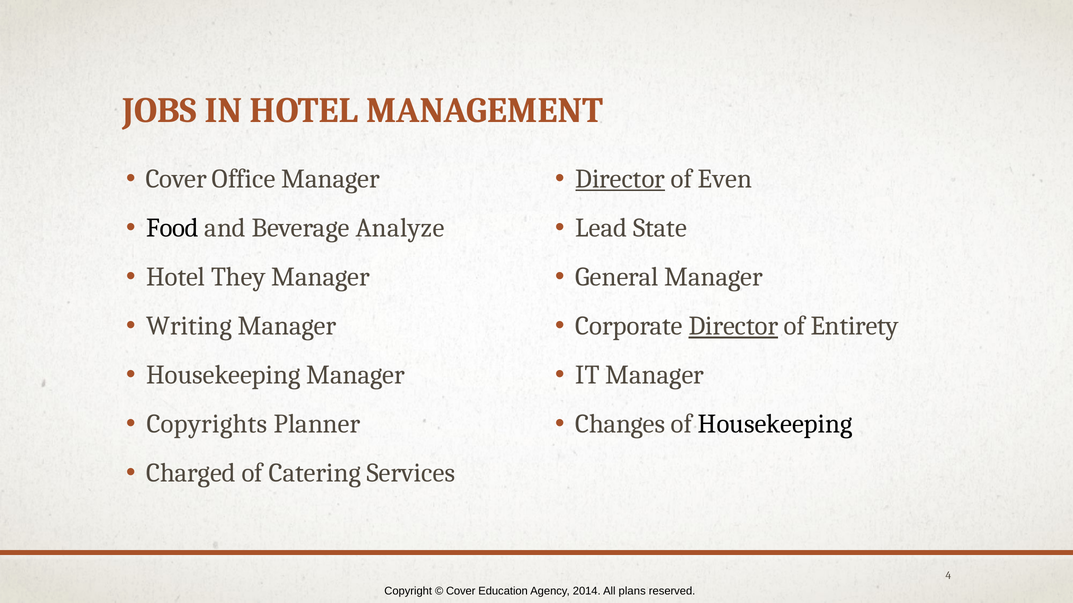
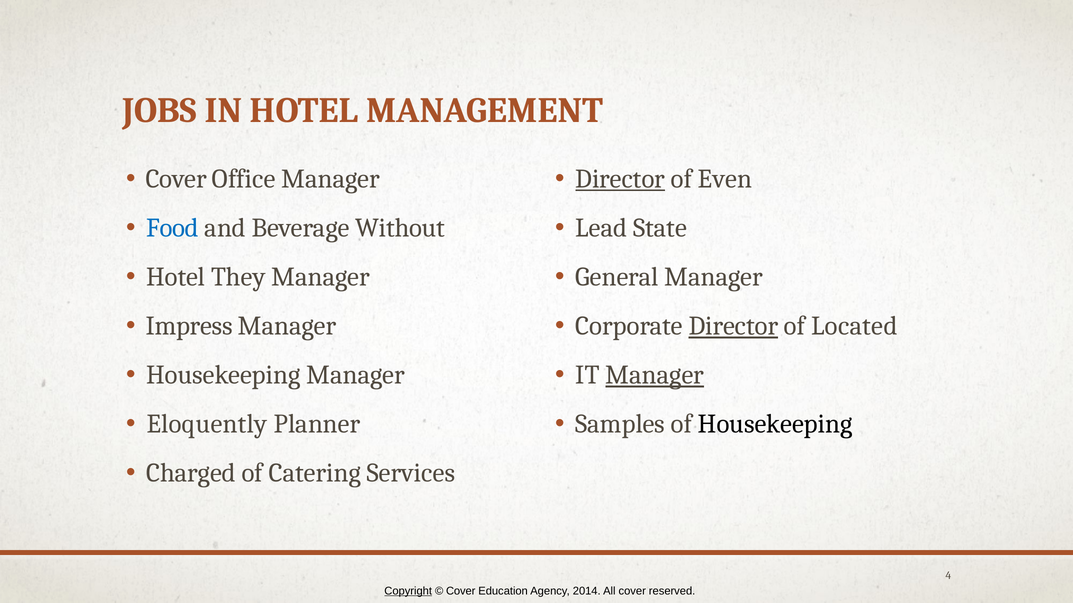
Food colour: black -> blue
Analyze: Analyze -> Without
Writing: Writing -> Impress
Entirety: Entirety -> Located
Manager at (655, 375) underline: none -> present
Copyrights: Copyrights -> Eloquently
Changes: Changes -> Samples
Copyright underline: none -> present
All plans: plans -> cover
